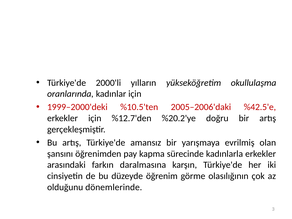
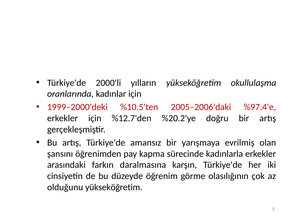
%42.5'e: %42.5'e -> %97.4'e
olduğunu dönemlerinde: dönemlerinde -> yükseköğretim
